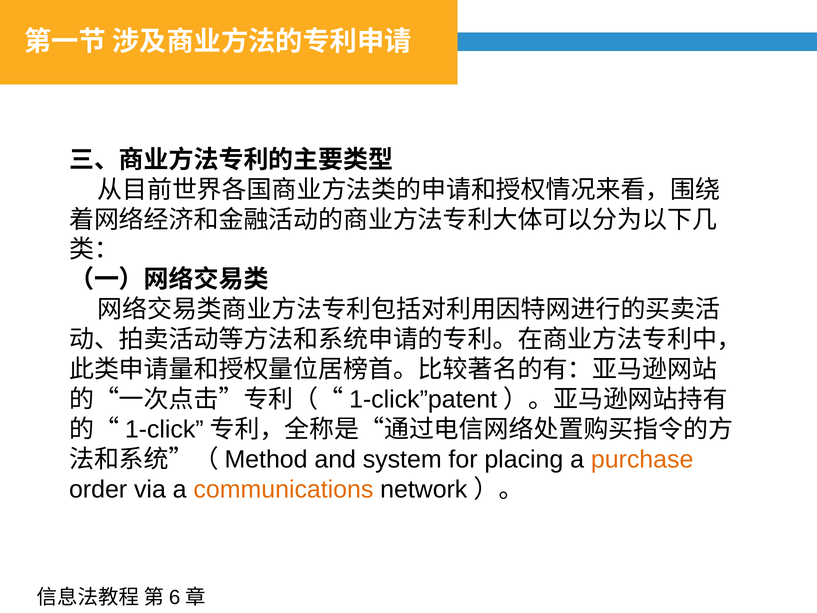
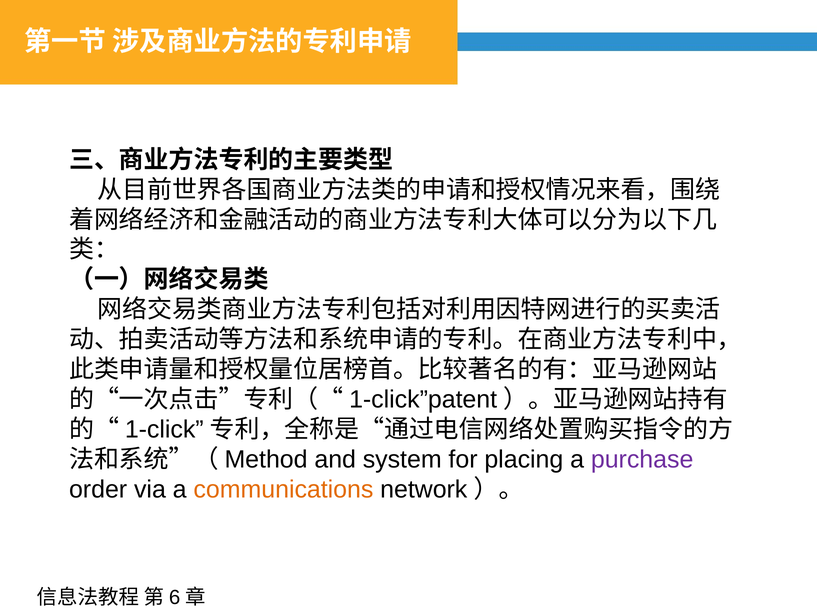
purchase colour: orange -> purple
